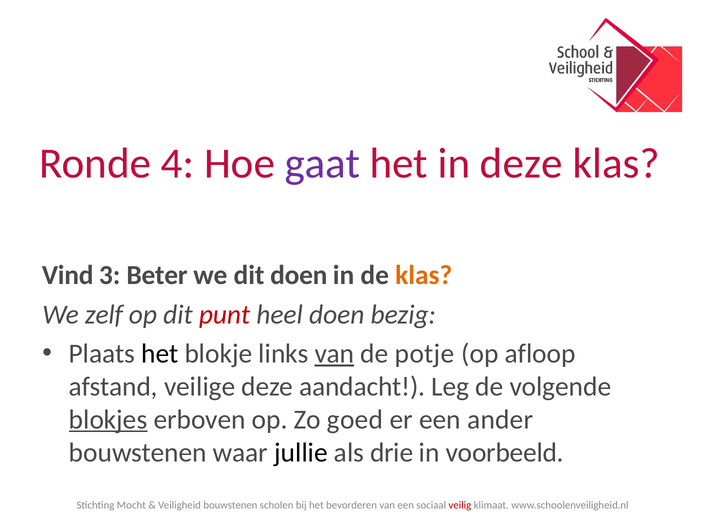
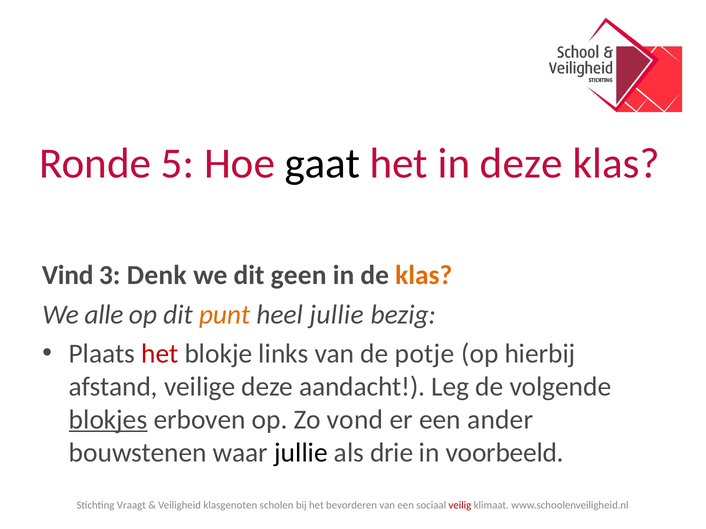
4: 4 -> 5
gaat colour: purple -> black
Beter: Beter -> Denk
dit doen: doen -> geen
zelf: zelf -> alle
punt colour: red -> orange
heel doen: doen -> jullie
het at (160, 354) colour: black -> red
van at (334, 354) underline: present -> none
afloop: afloop -> hierbij
goed: goed -> vond
Mocht: Mocht -> Vraagt
Veiligheid bouwstenen: bouwstenen -> klasgenoten
